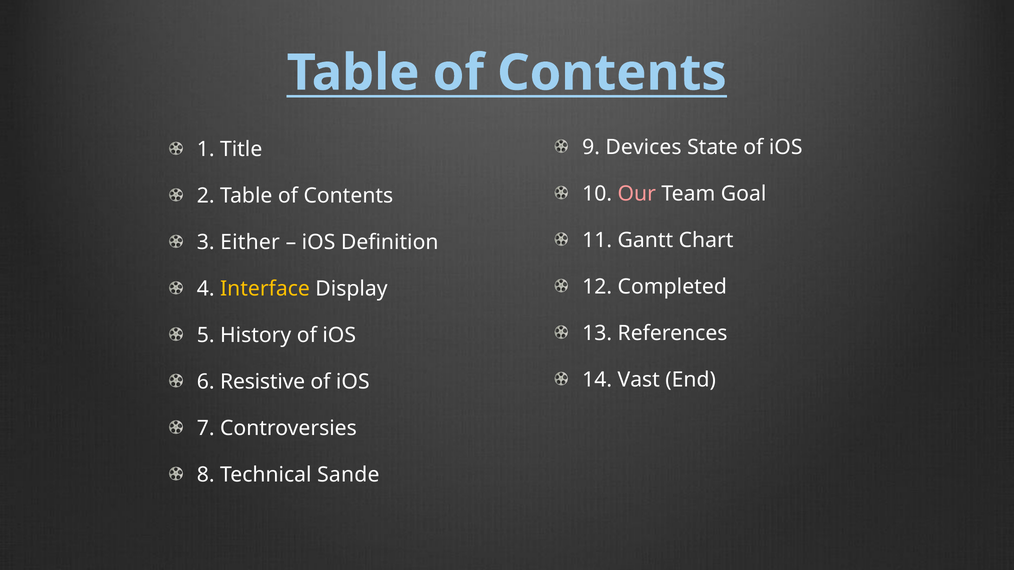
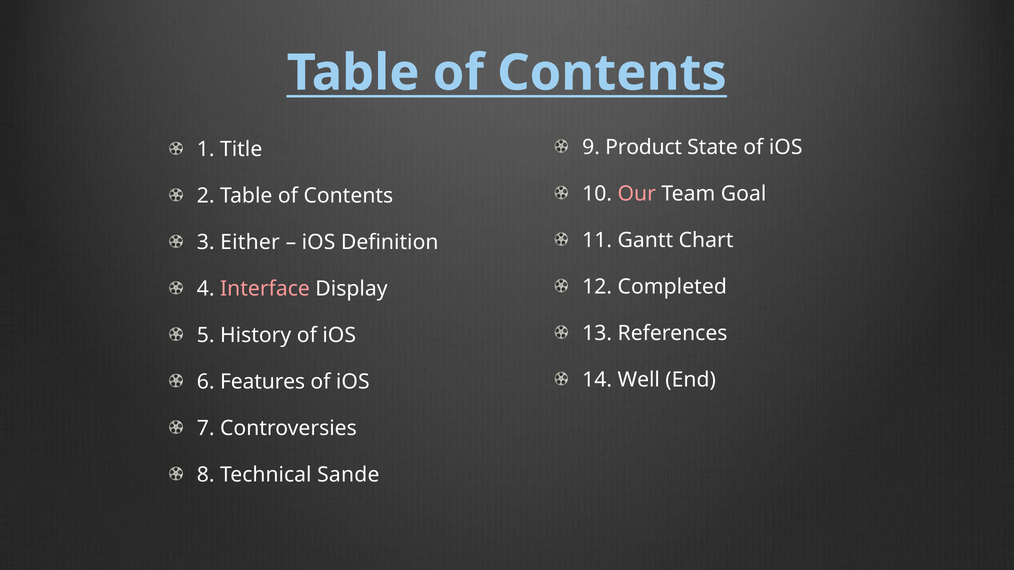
Devices: Devices -> Product
Interface colour: yellow -> pink
Vast: Vast -> Well
Resistive: Resistive -> Features
